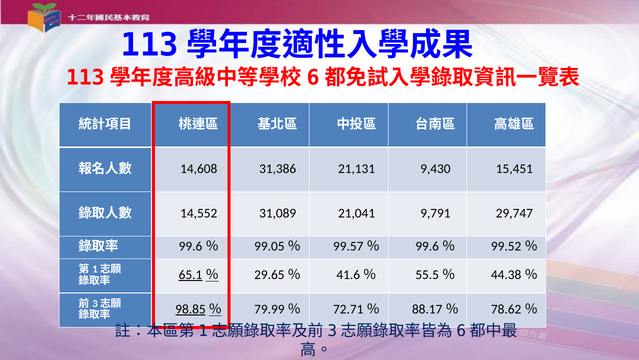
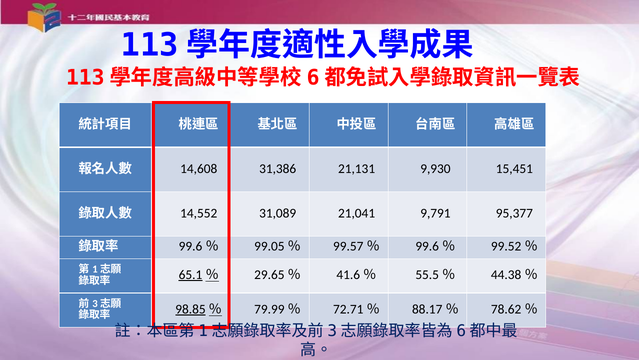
9,430: 9,430 -> 9,930
29,747: 29,747 -> 95,377
